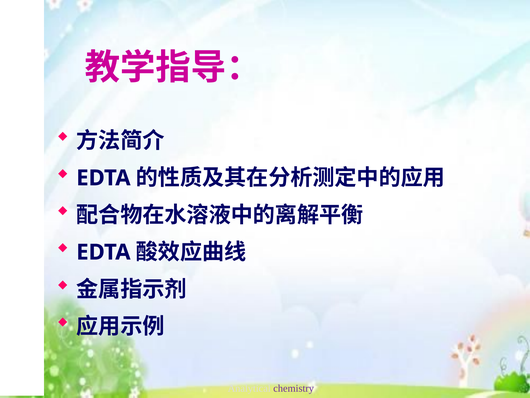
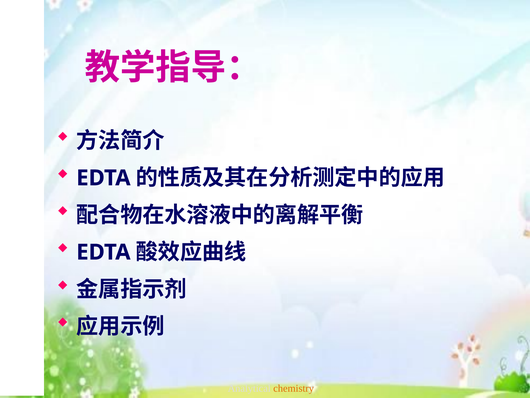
chemistry colour: purple -> orange
